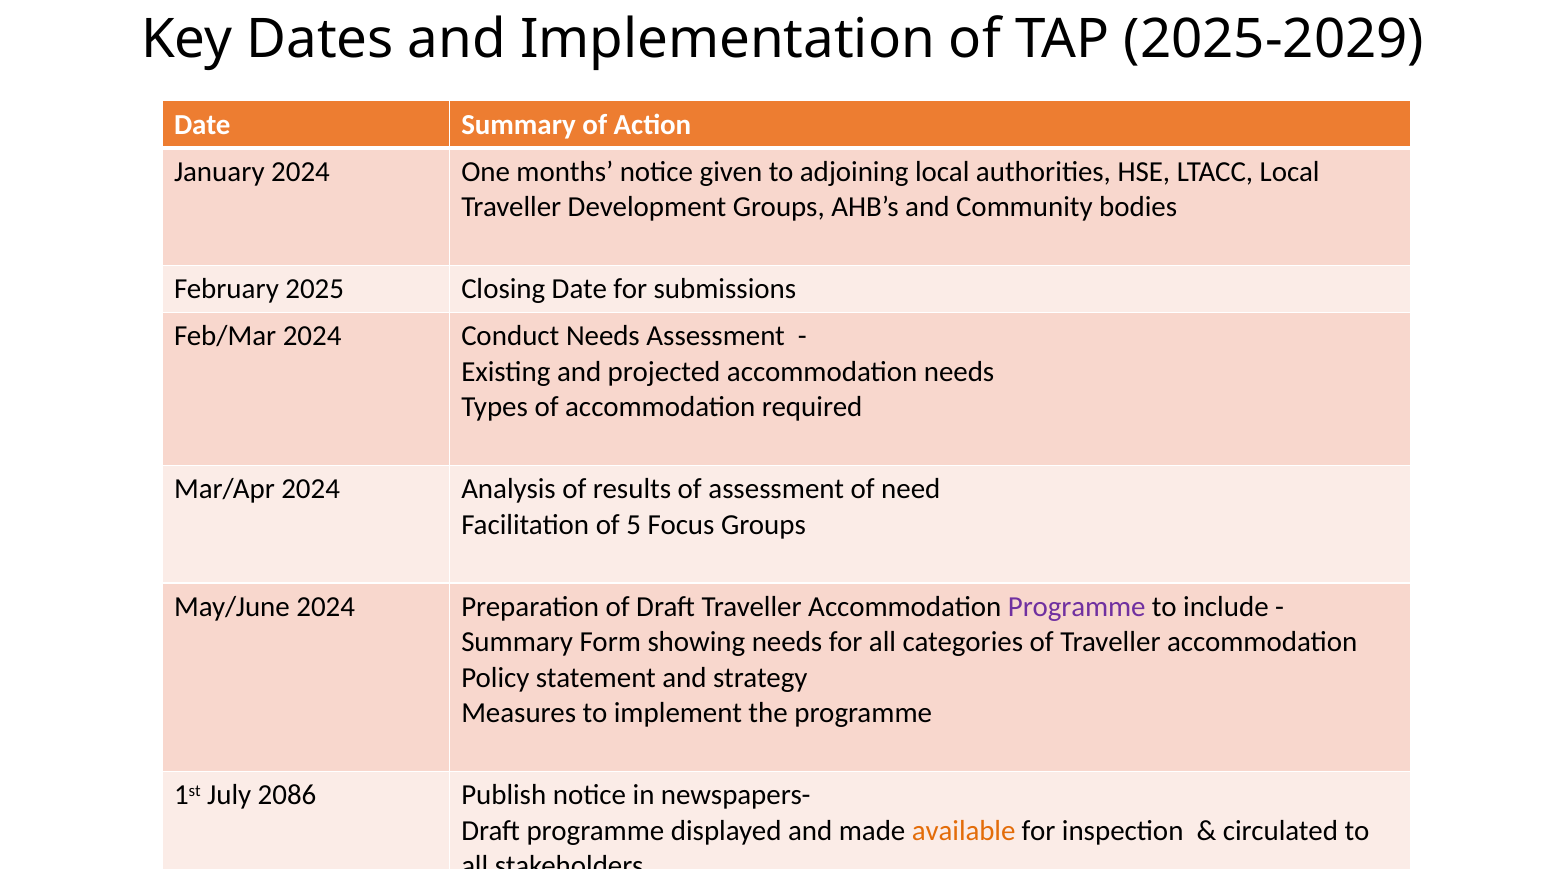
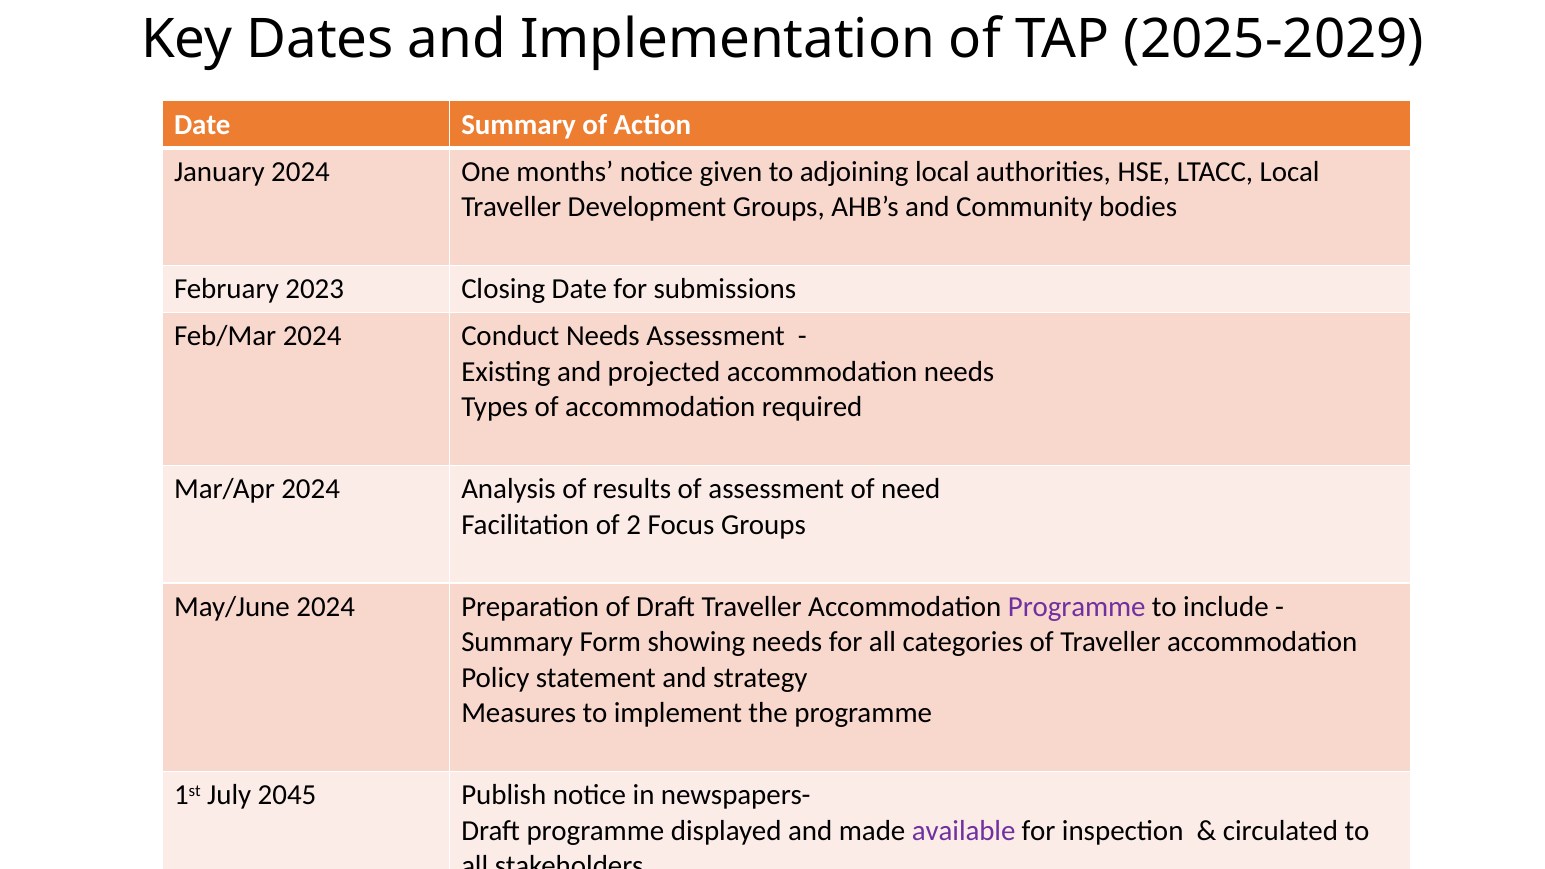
2025: 2025 -> 2023
5: 5 -> 2
2086: 2086 -> 2045
available colour: orange -> purple
